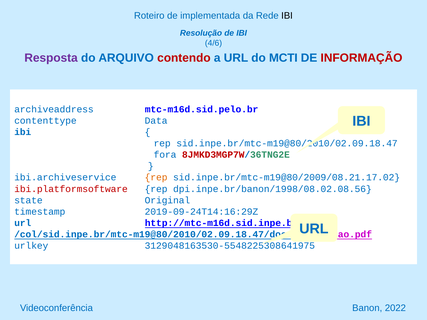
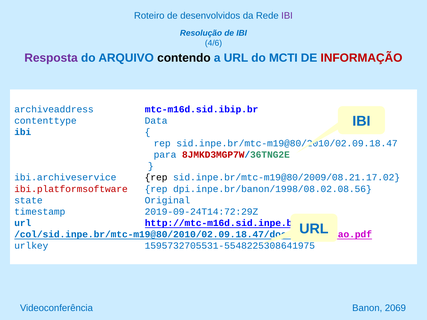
implementada: implementada -> desenvolvidos
IBI at (287, 16) colour: black -> purple
contendo colour: red -> black
mtc-m16d.sid.pelo.br: mtc-m16d.sid.pelo.br -> mtc-m16d.sid.ibip.br
fora: fora -> para
rep at (156, 178) colour: orange -> black
2019-09-24T14:16:29Z: 2019-09-24T14:16:29Z -> 2019-09-24T14:72:29Z
3129048163530-5548225308641975: 3129048163530-5548225308641975 -> 1595732705531-5548225308641975
2022: 2022 -> 2069
